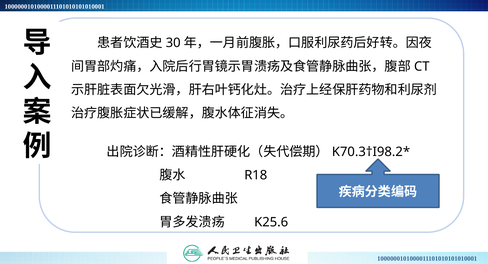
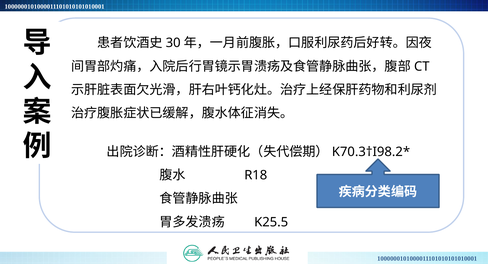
K25.6: K25.6 -> K25.5
